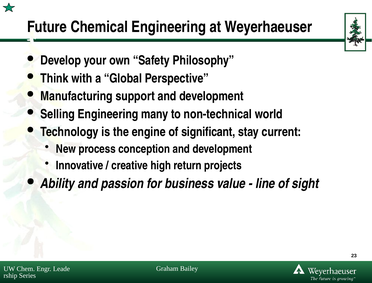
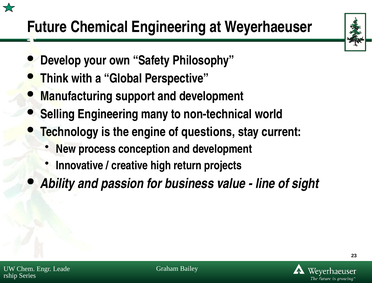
significant: significant -> questions
